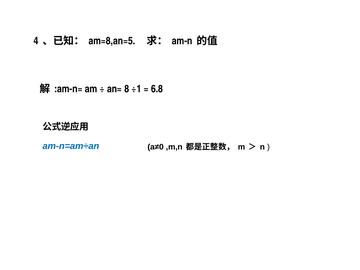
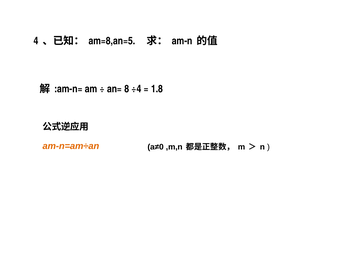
÷1: ÷1 -> ÷4
6.8: 6.8 -> 1.8
am-n=am÷an colour: blue -> orange
